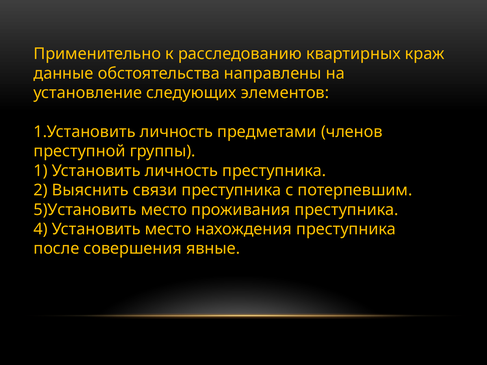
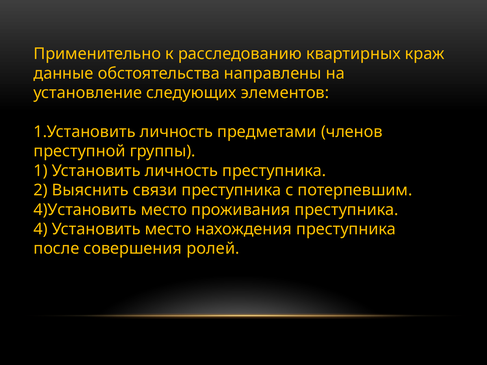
5)Установить: 5)Установить -> 4)Установить
явные: явные -> ролей
